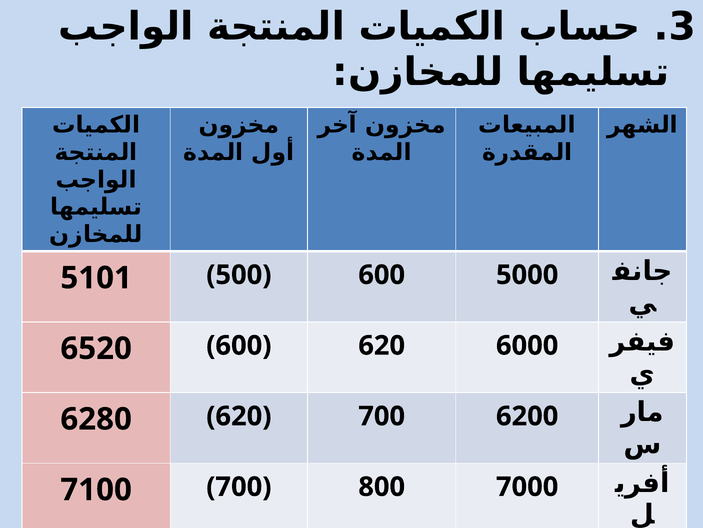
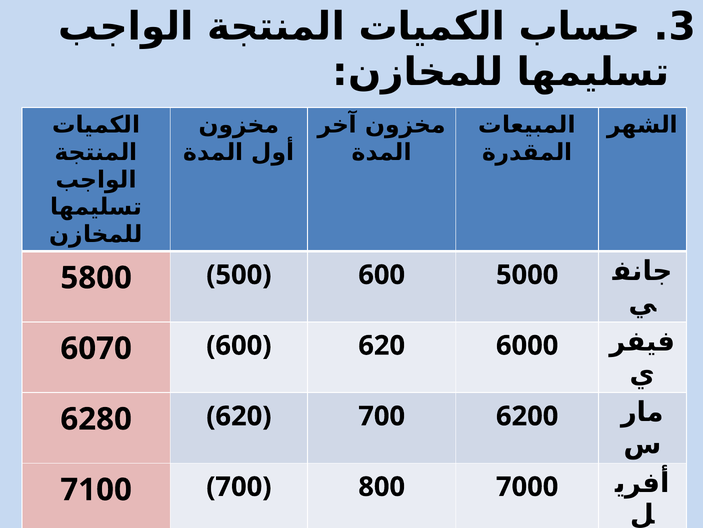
5101: 5101 -> 5800
6520: 6520 -> 6070
